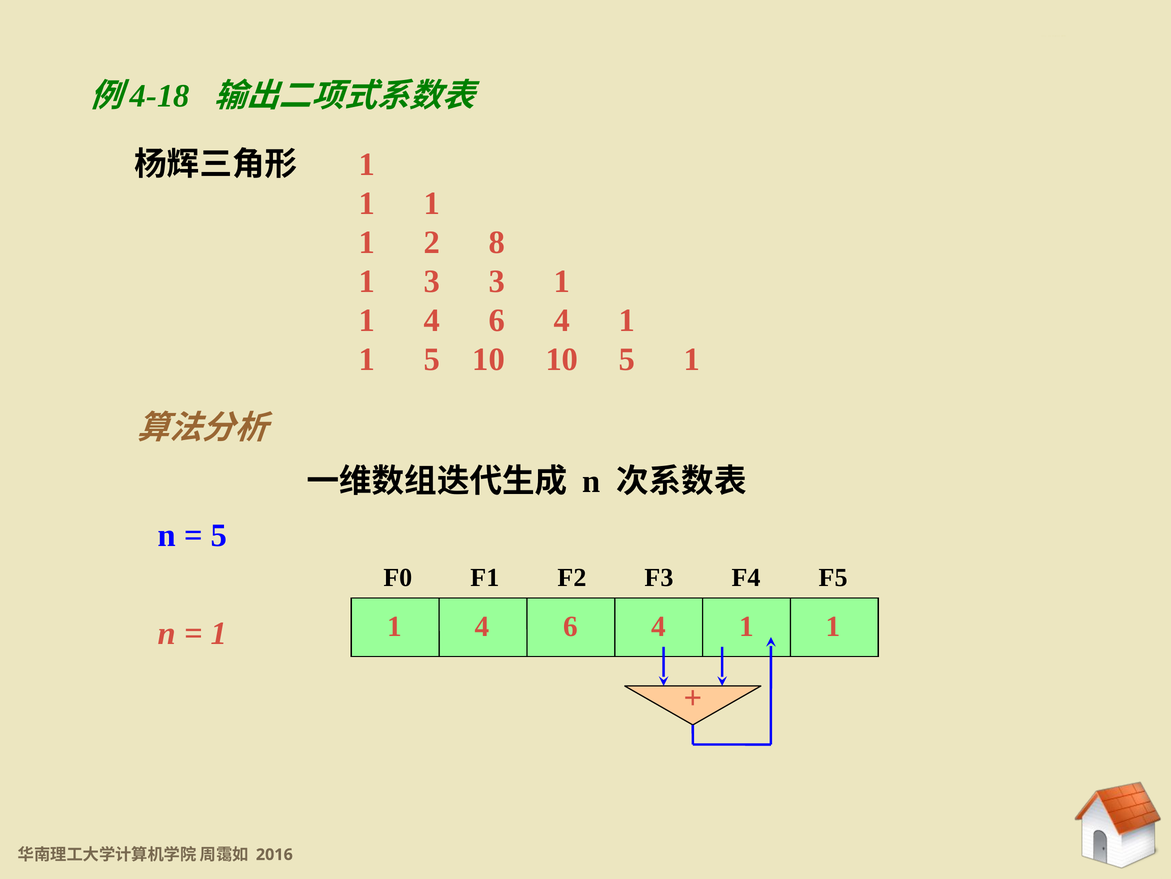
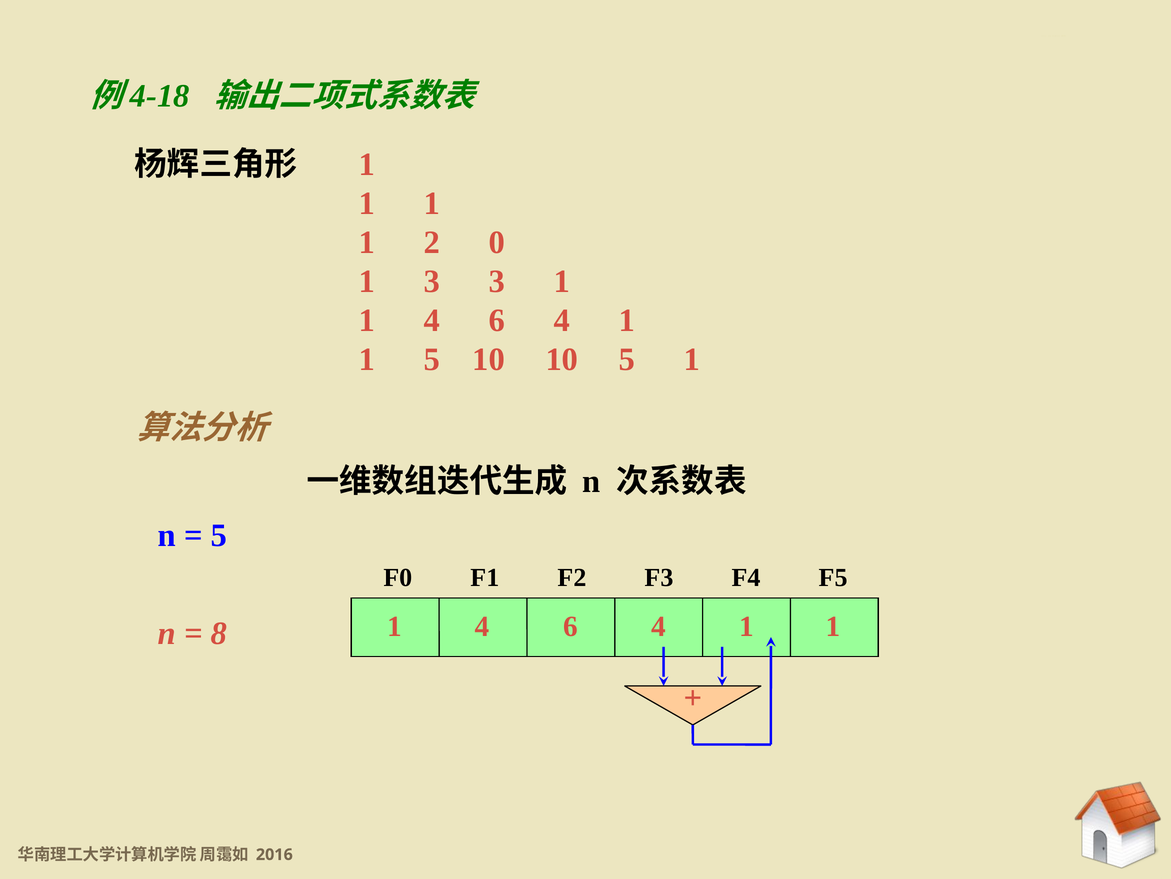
8: 8 -> 0
1 at (219, 633): 1 -> 8
